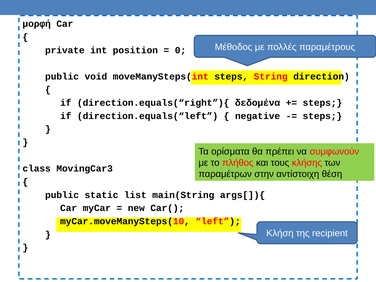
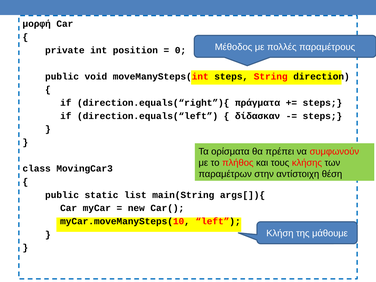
δεδομένα: δεδομένα -> πράγματα
negative: negative -> δίδασκαν
recipient: recipient -> μάθουμε
